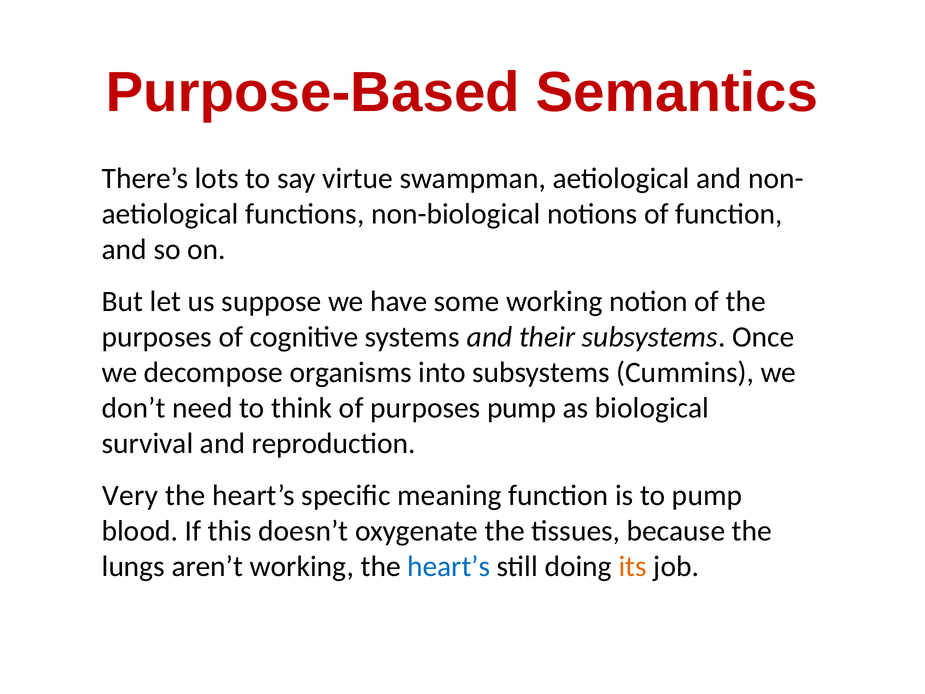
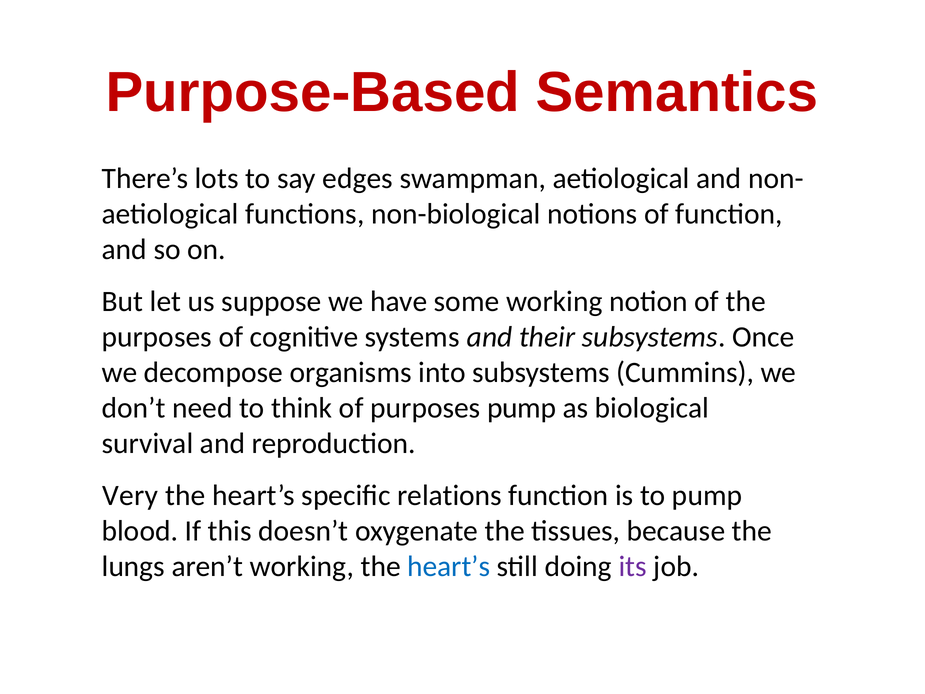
virtue: virtue -> edges
meaning: meaning -> relations
its colour: orange -> purple
